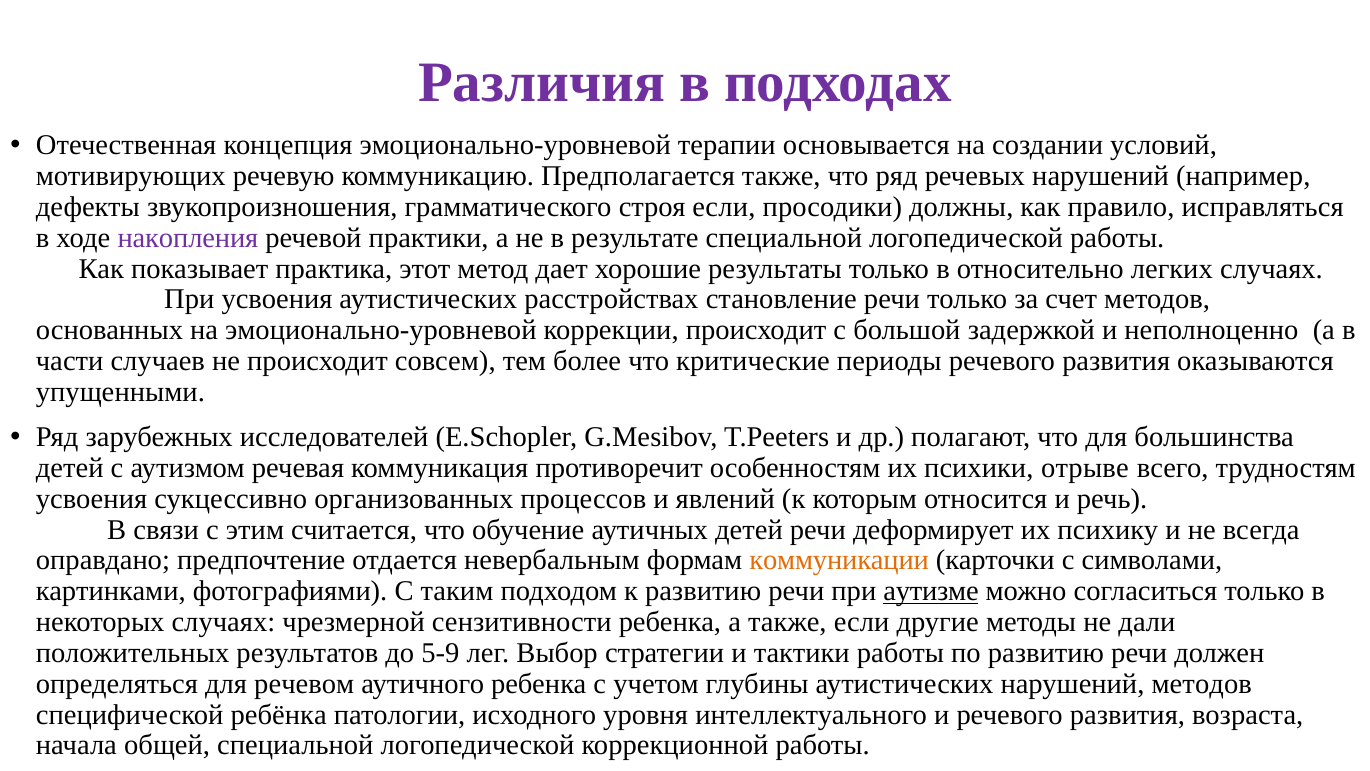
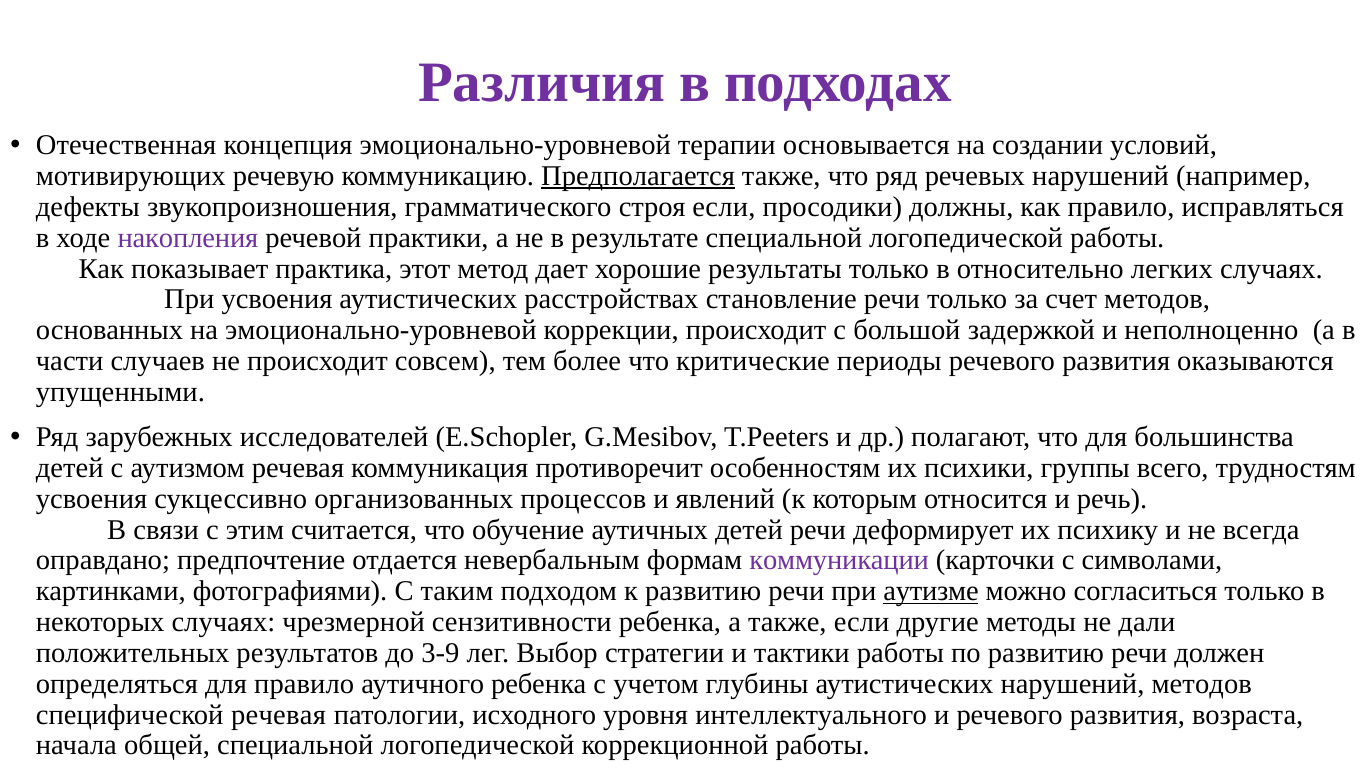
Предполагается underline: none -> present
отрыве: отрыве -> группы
коммуникации colour: orange -> purple
5-9: 5-9 -> 3-9
для речевом: речевом -> правило
специфической ребёнка: ребёнка -> речевая
